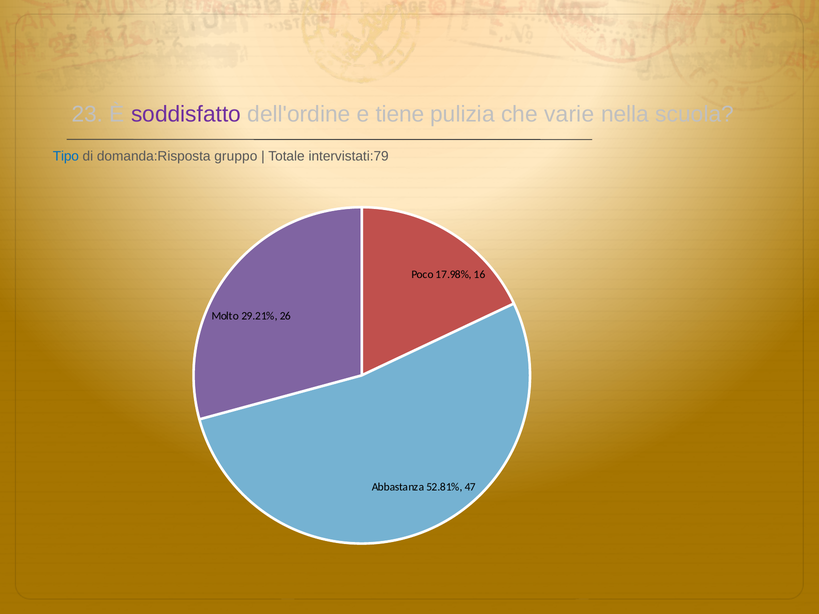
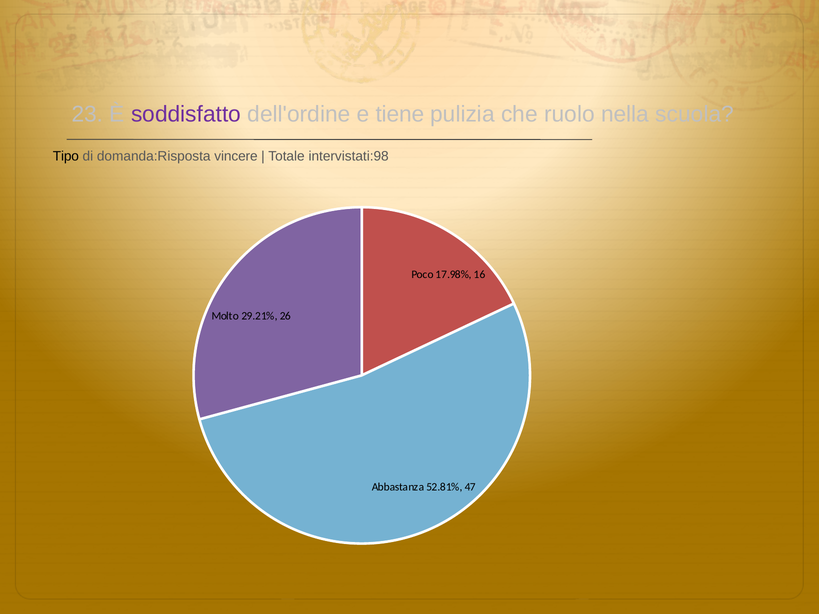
varie: varie -> ruolo
Tipo colour: blue -> black
gruppo: gruppo -> vincere
intervistati:79: intervistati:79 -> intervistati:98
